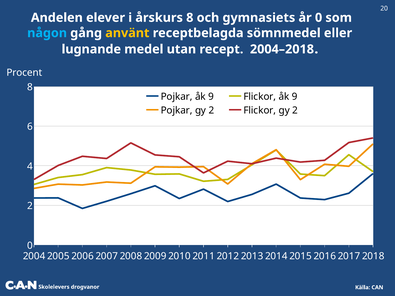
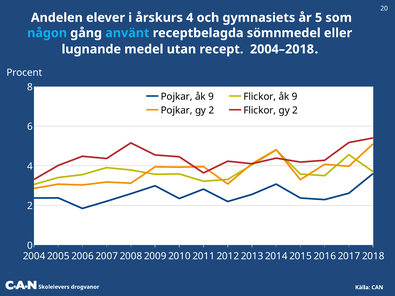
årskurs 8: 8 -> 4
år 0: 0 -> 5
använt colour: yellow -> light blue
